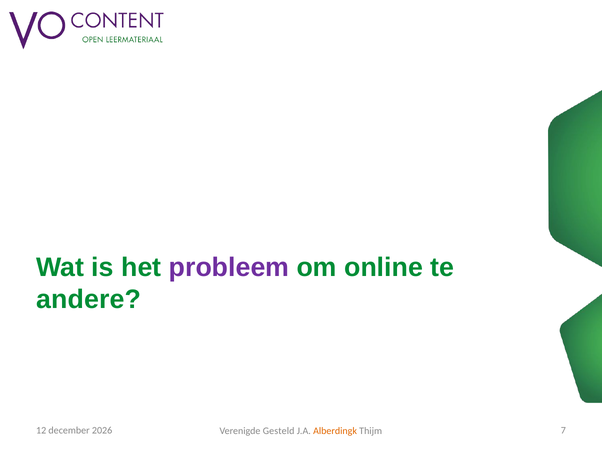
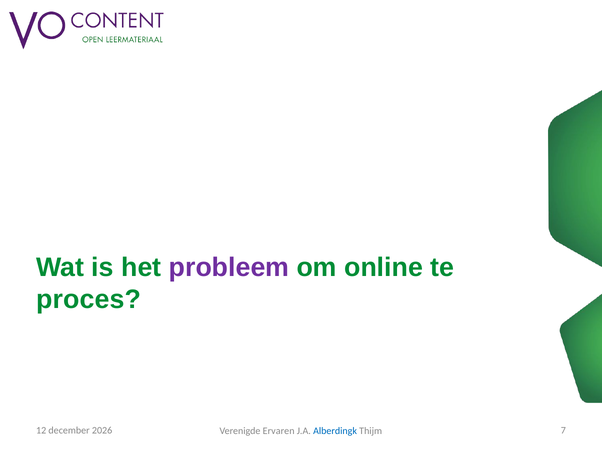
andere: andere -> proces
Gesteld: Gesteld -> Ervaren
Alberdingk colour: orange -> blue
